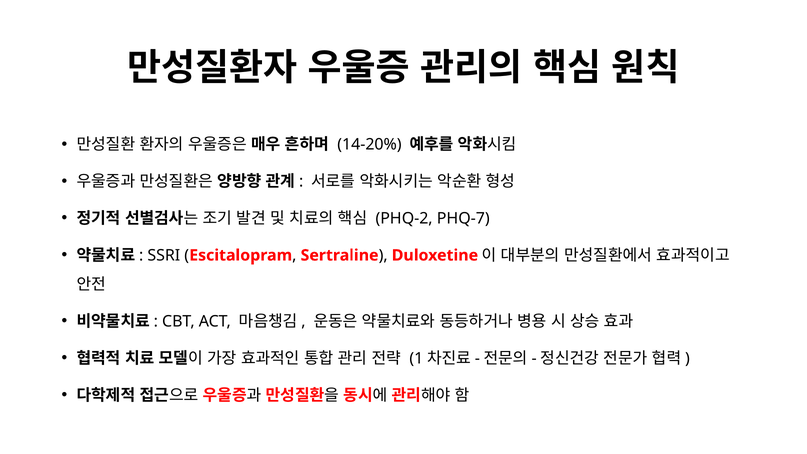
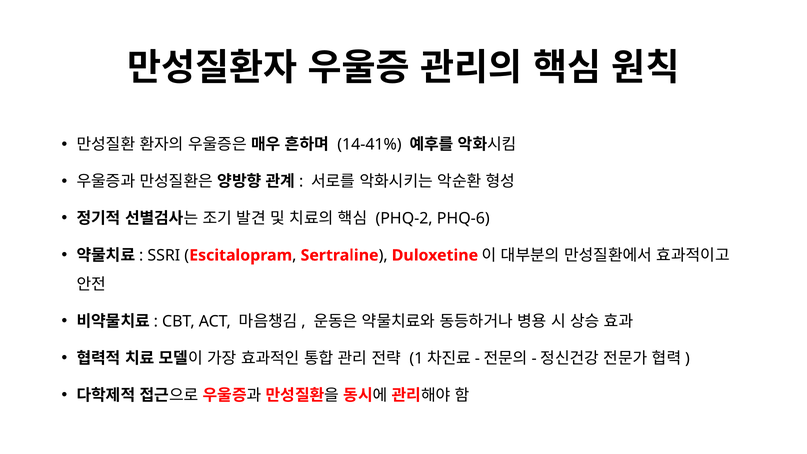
14-20%: 14-20% -> 14-41%
PHQ-7: PHQ-7 -> PHQ-6
